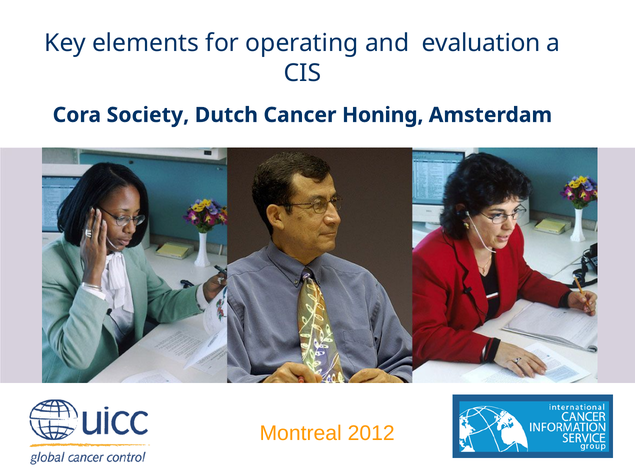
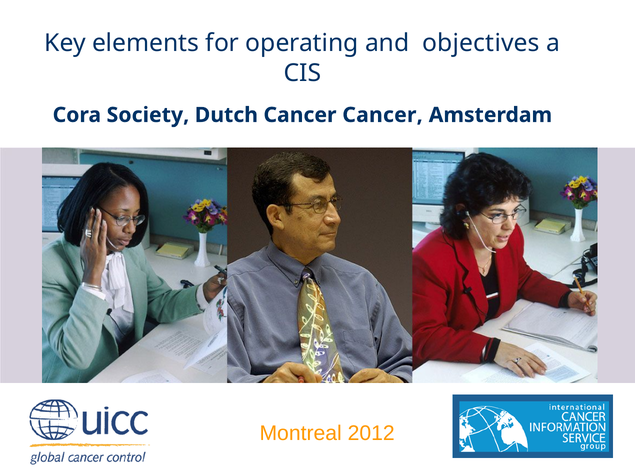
evaluation: evaluation -> objectives
Cancer Honing: Honing -> Cancer
